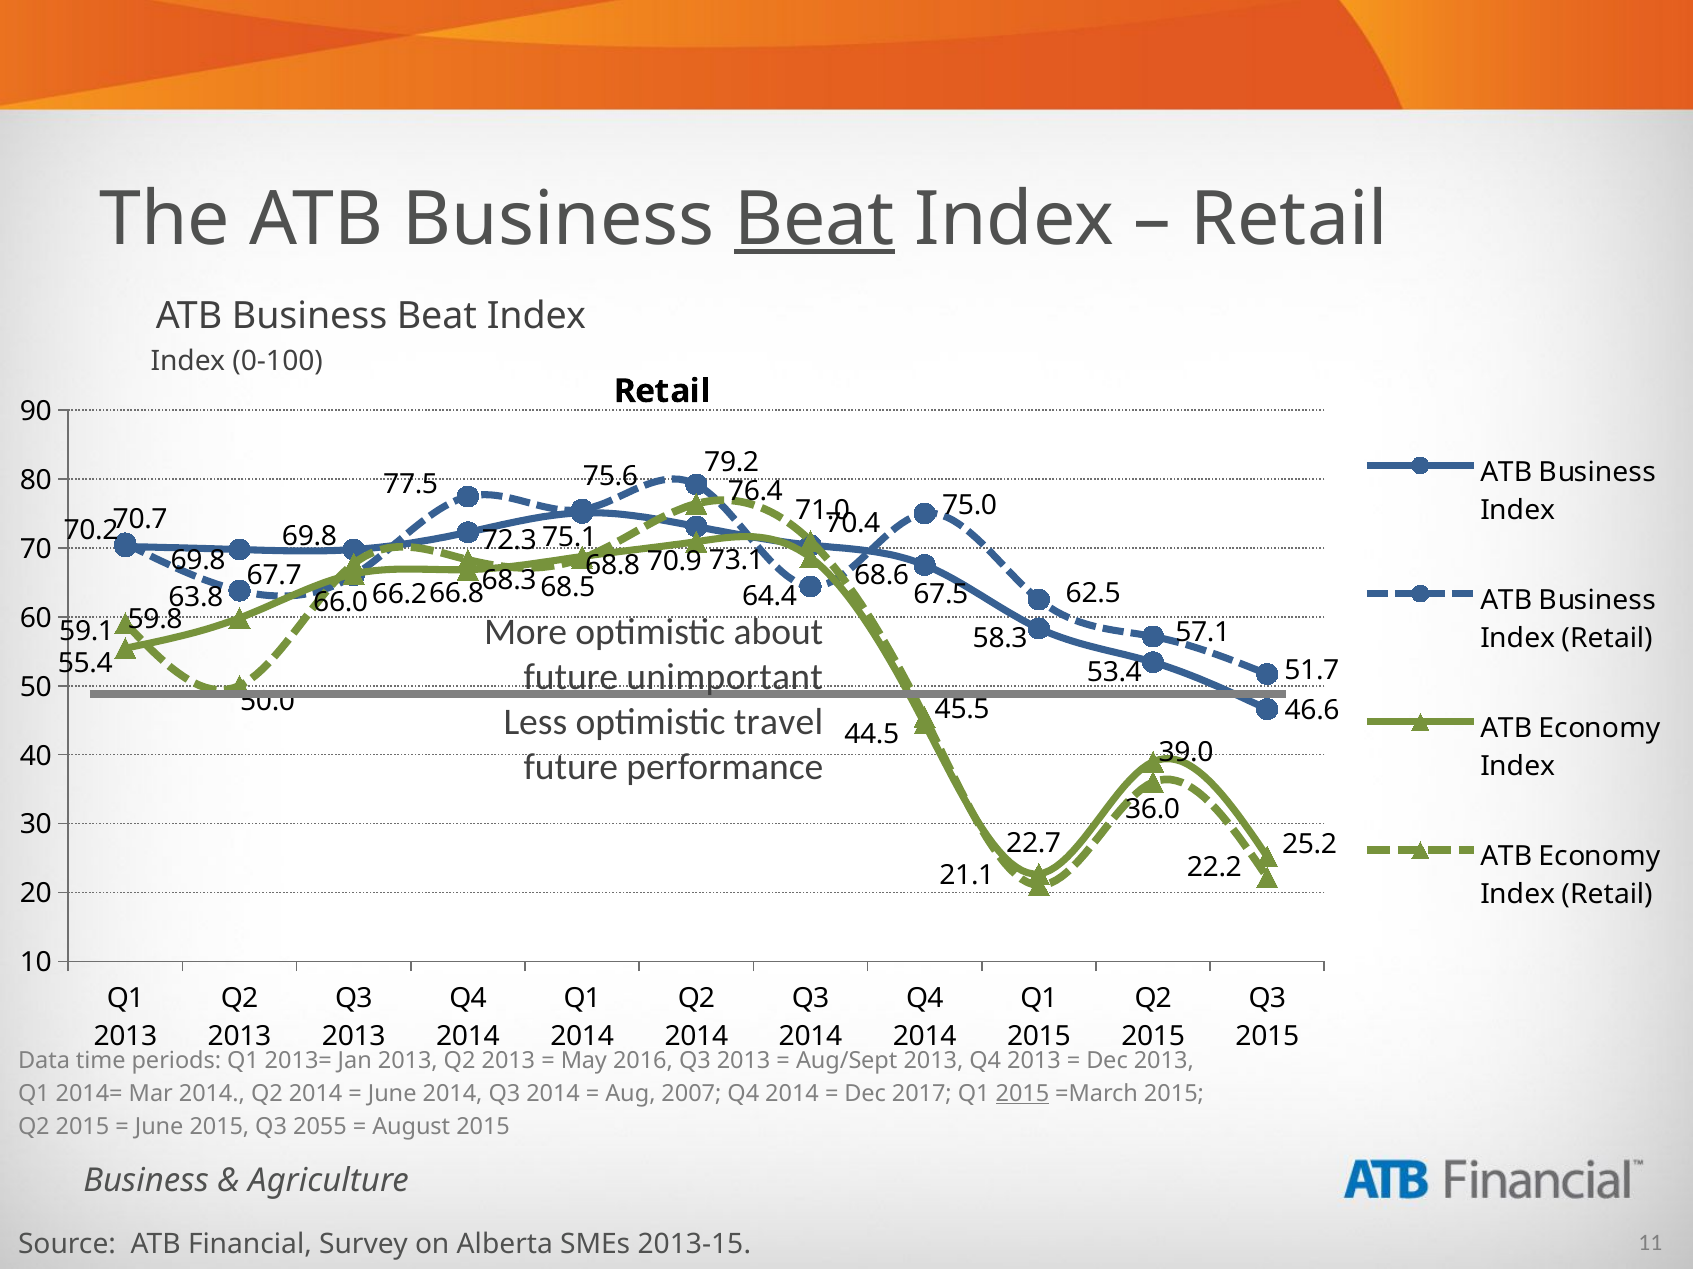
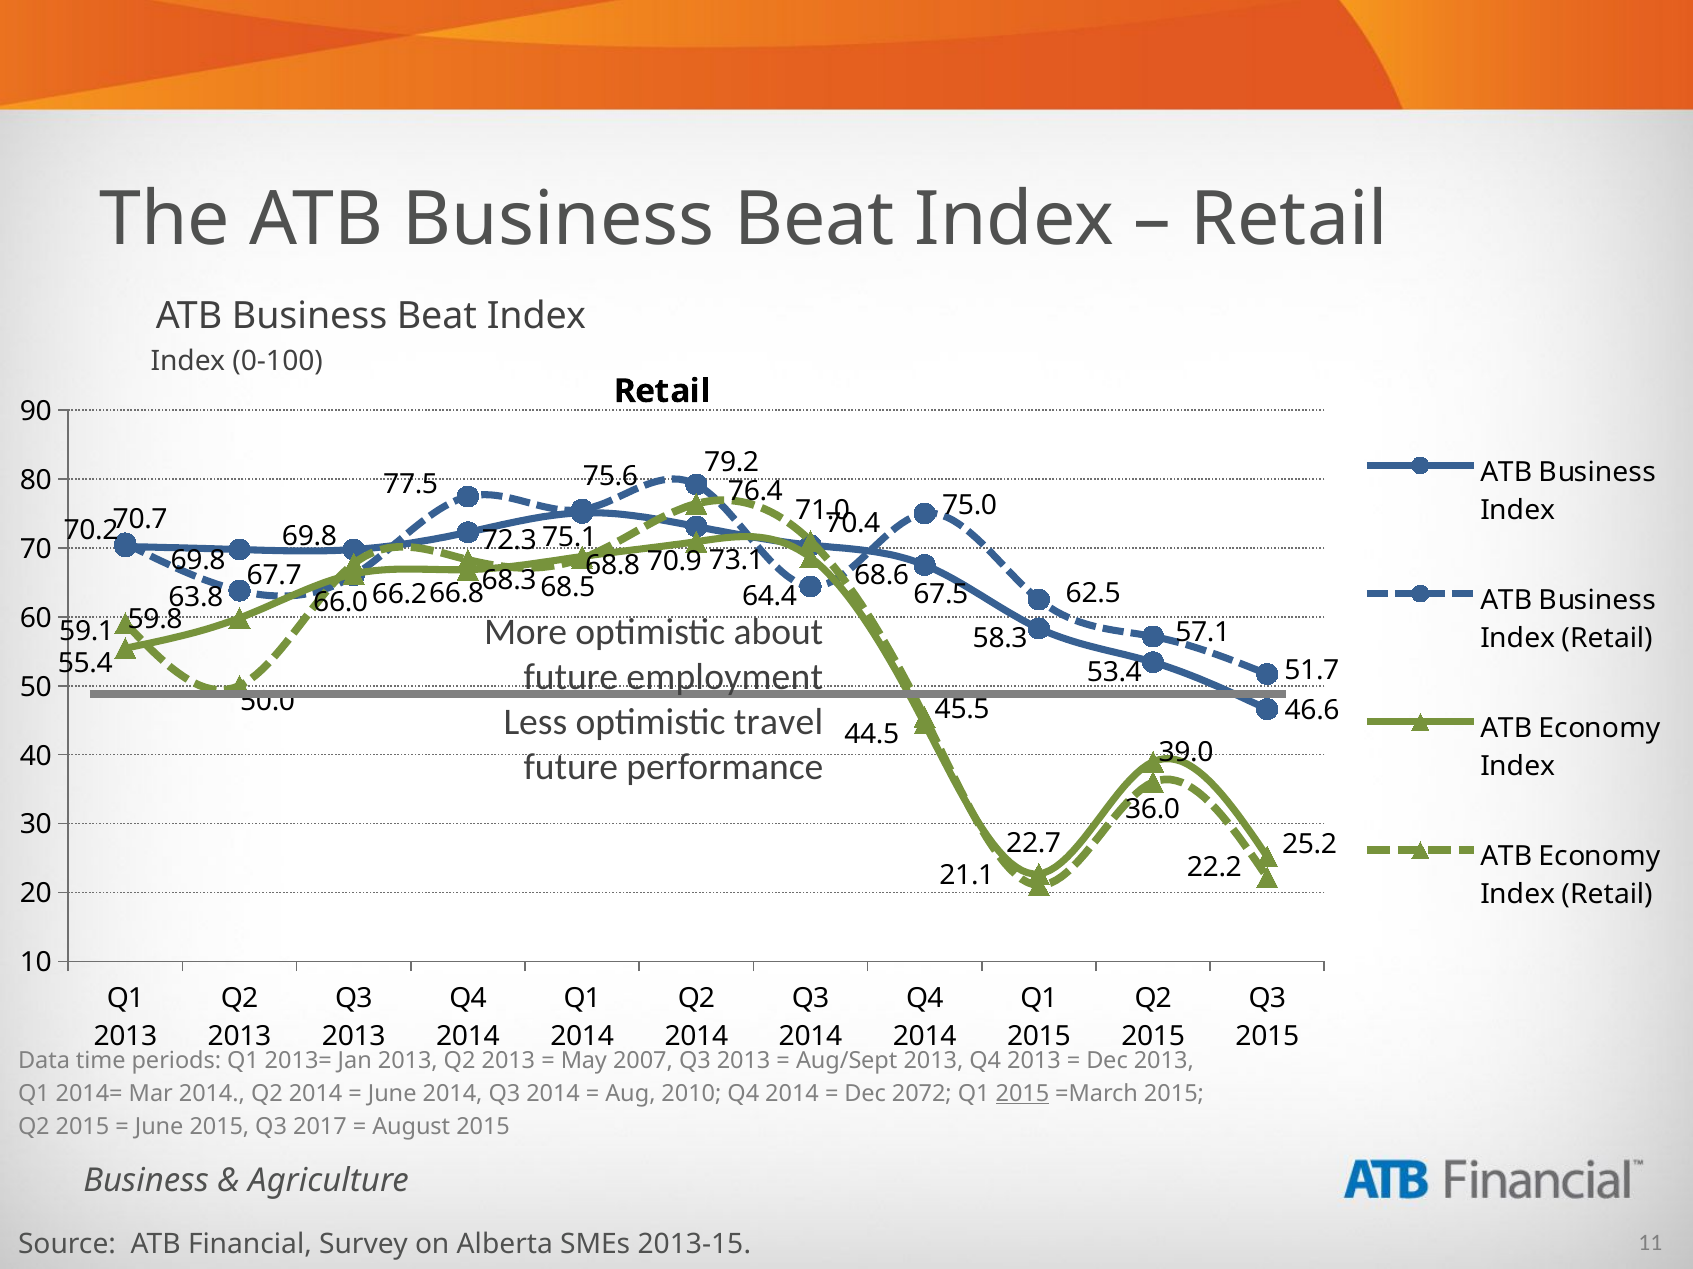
Beat at (815, 219) underline: present -> none
unimportant: unimportant -> employment
2016: 2016 -> 2007
2007: 2007 -> 2010
2017: 2017 -> 2072
2055: 2055 -> 2017
